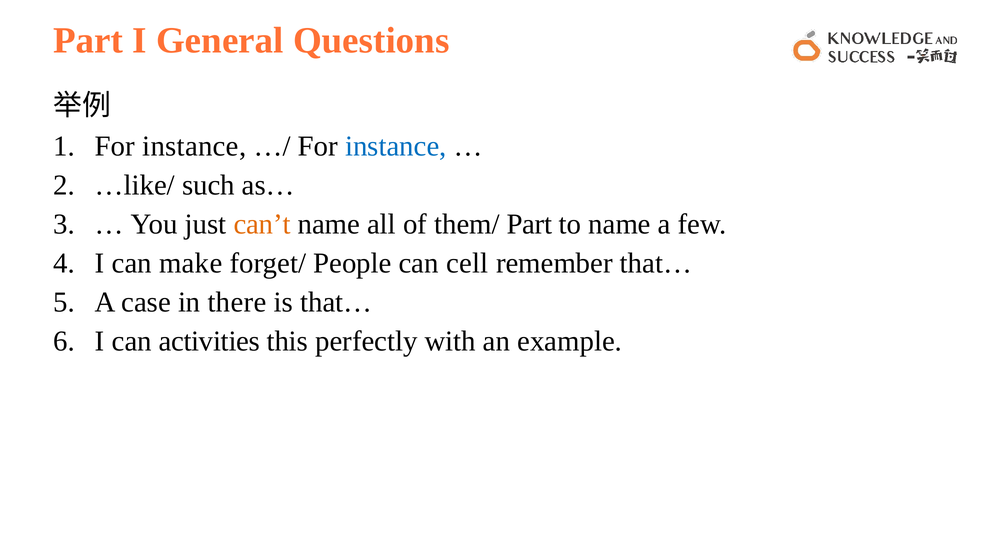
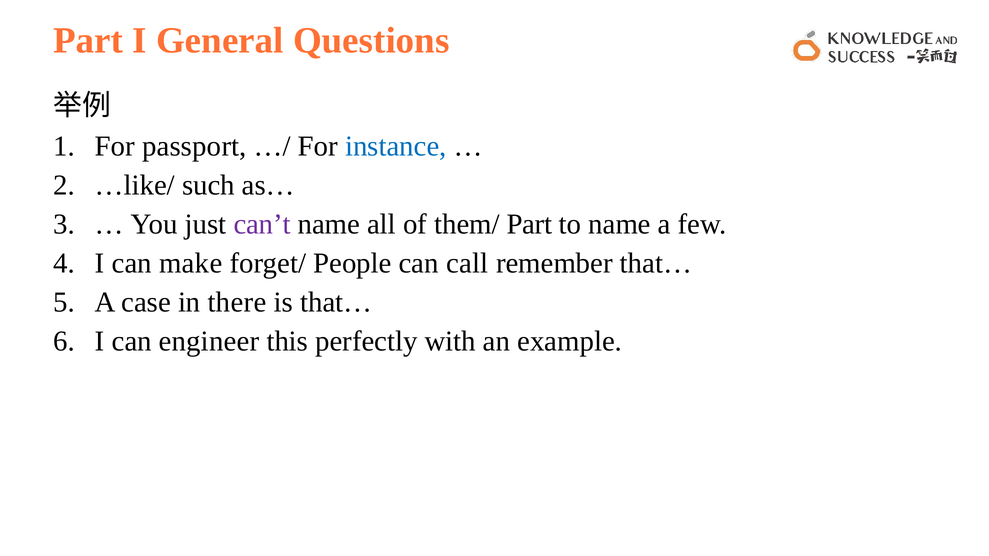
instance at (194, 146): instance -> passport
can’t colour: orange -> purple
cell: cell -> call
activities: activities -> engineer
